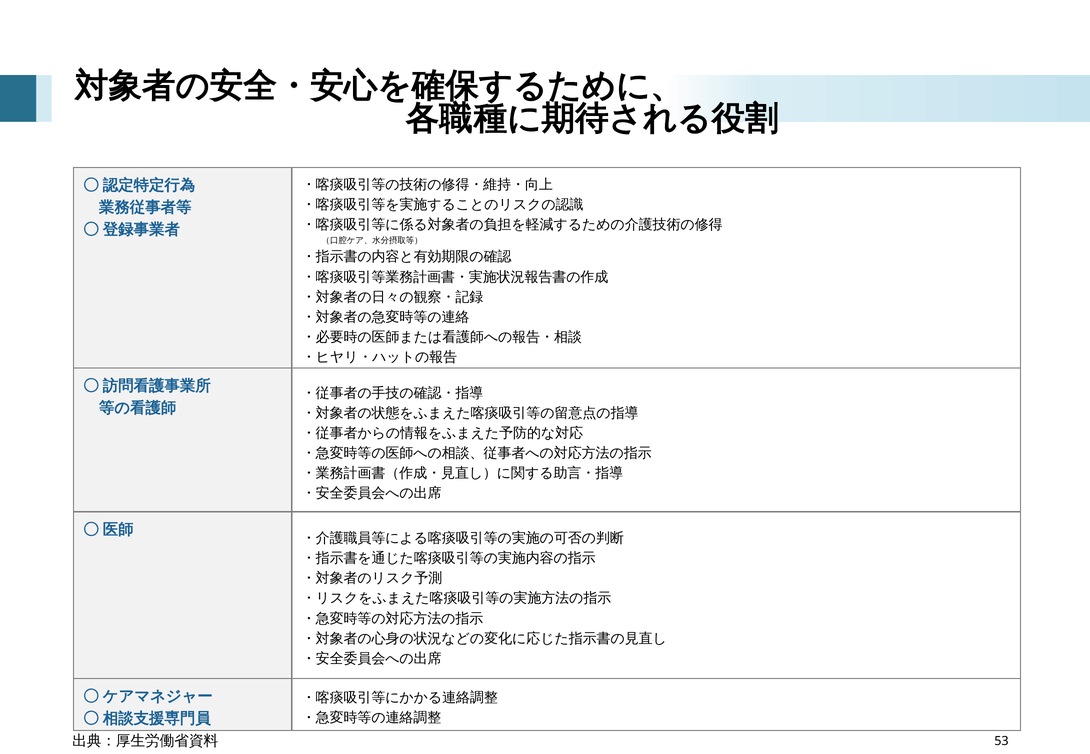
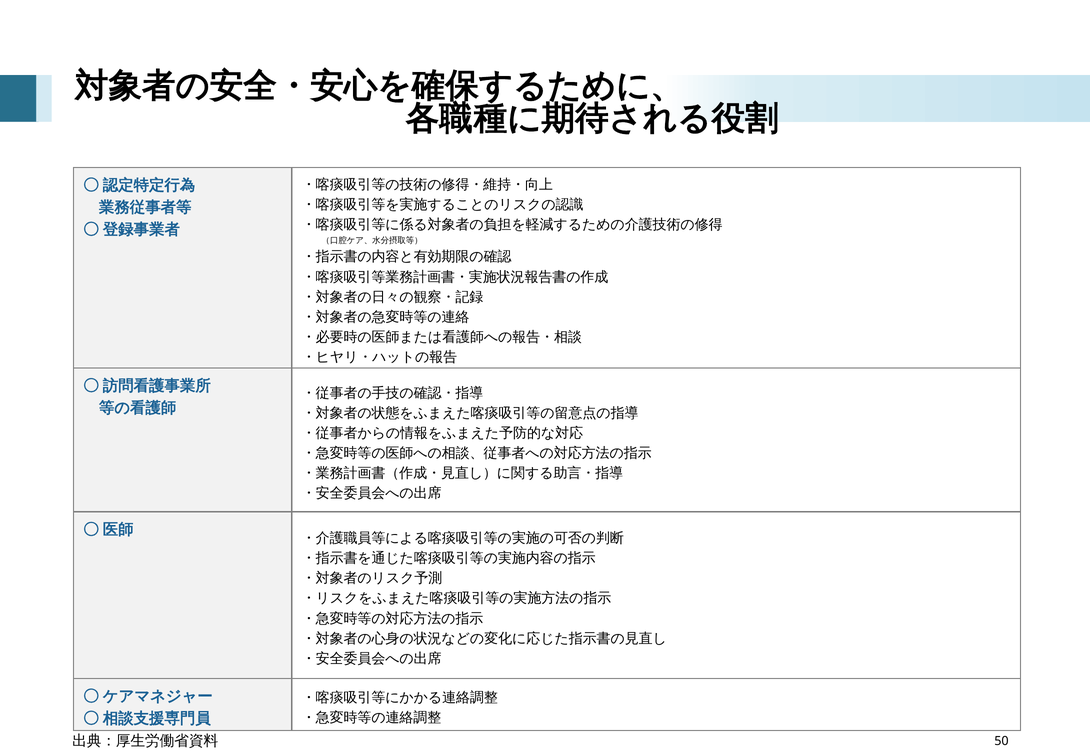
53: 53 -> 50
